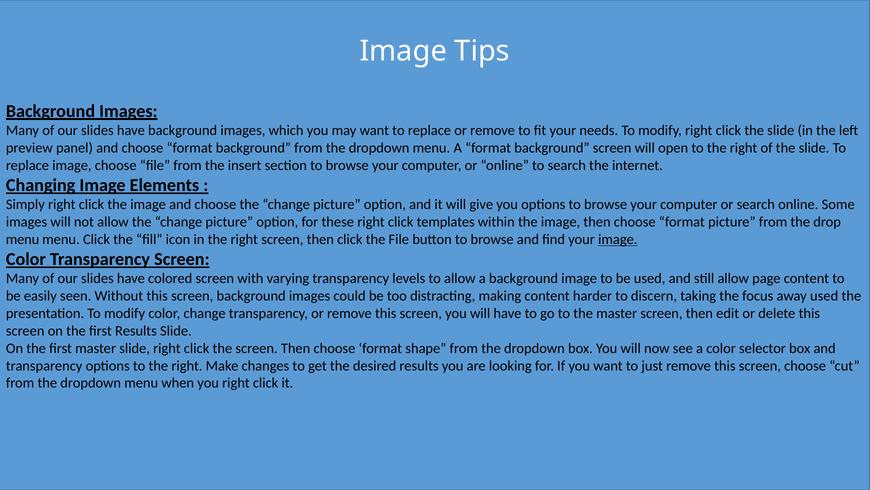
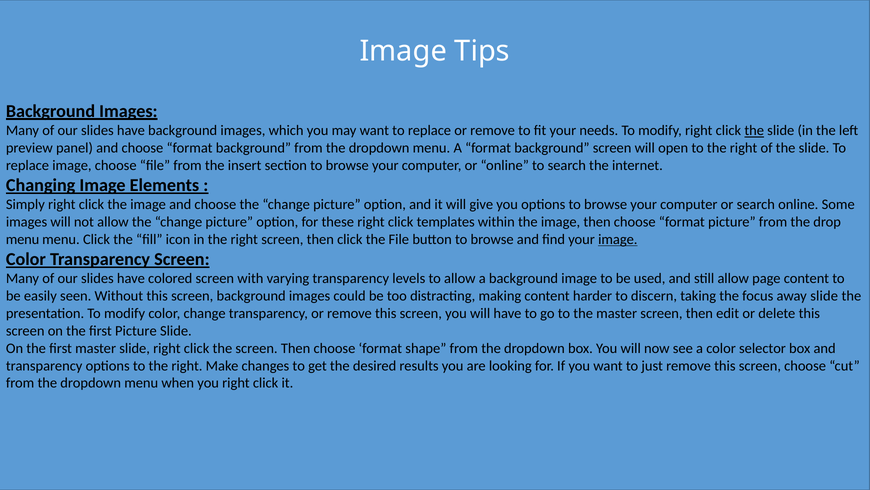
the at (754, 130) underline: none -> present
away used: used -> slide
first Results: Results -> Picture
